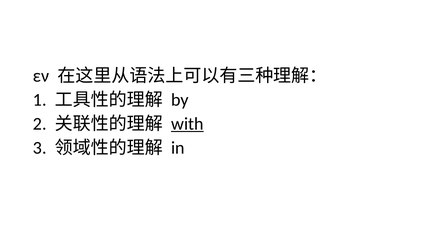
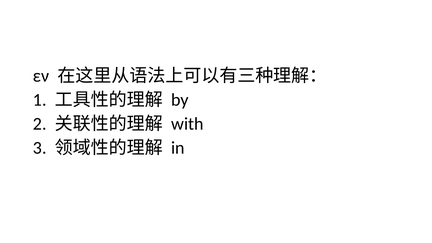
with underline: present -> none
